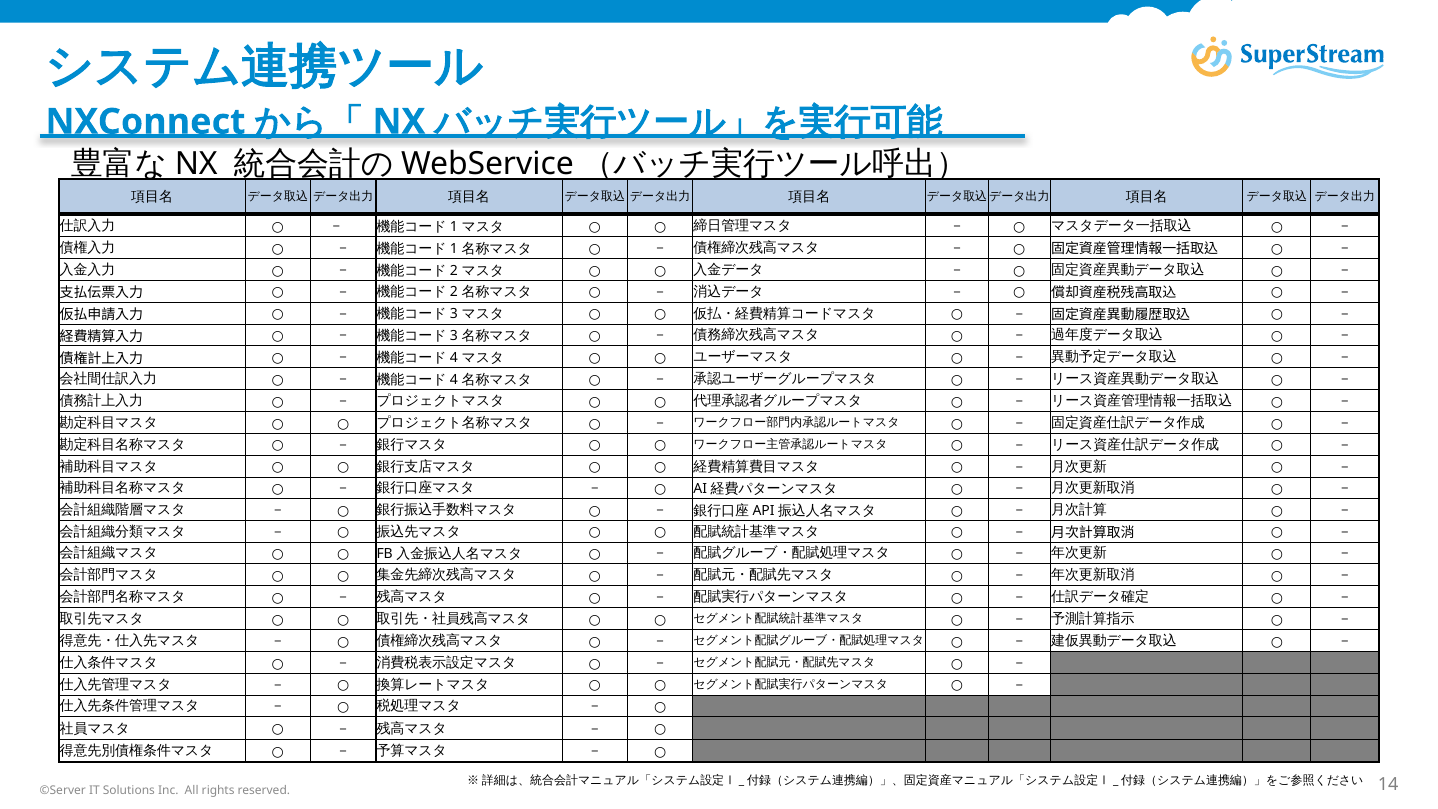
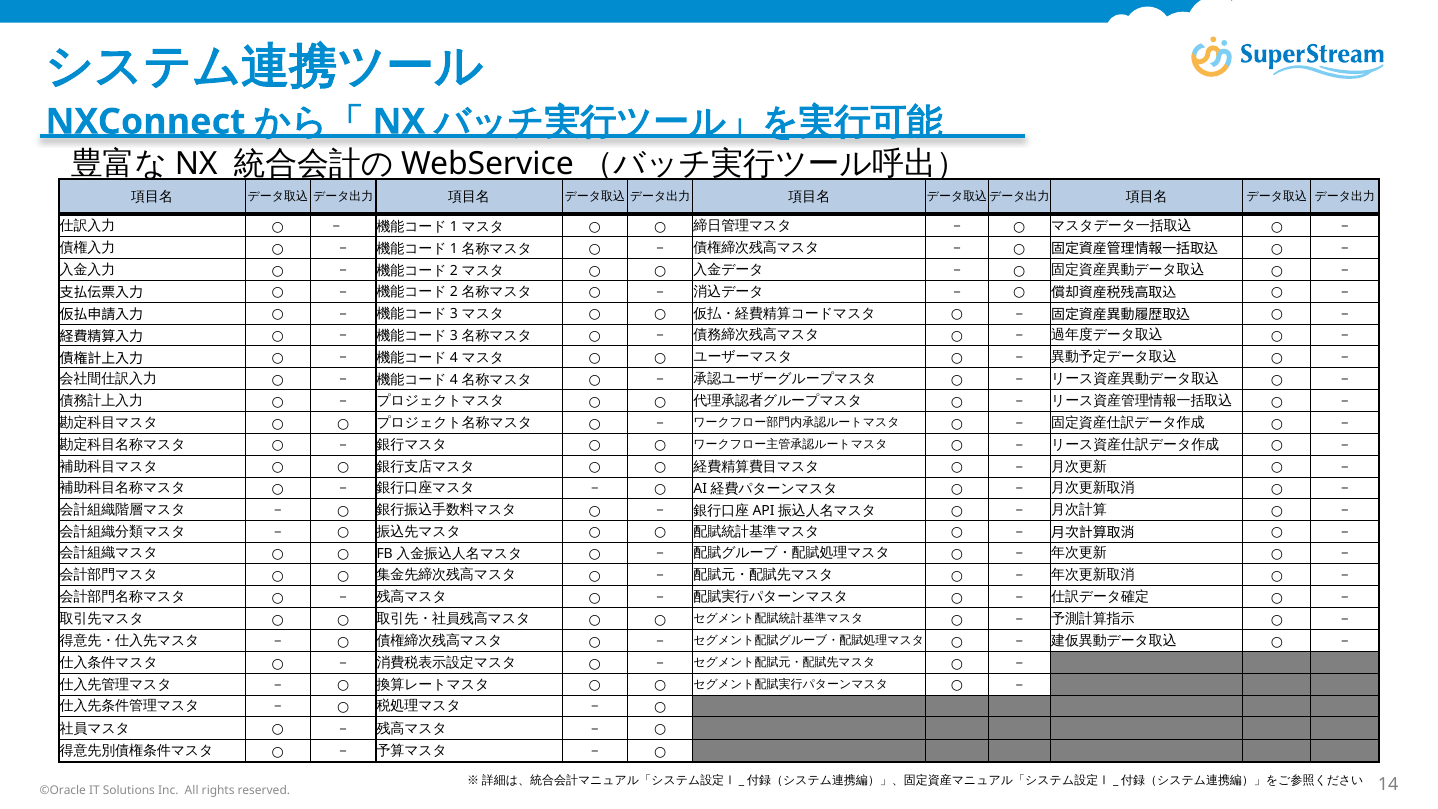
©Server: ©Server -> ©Oracle
